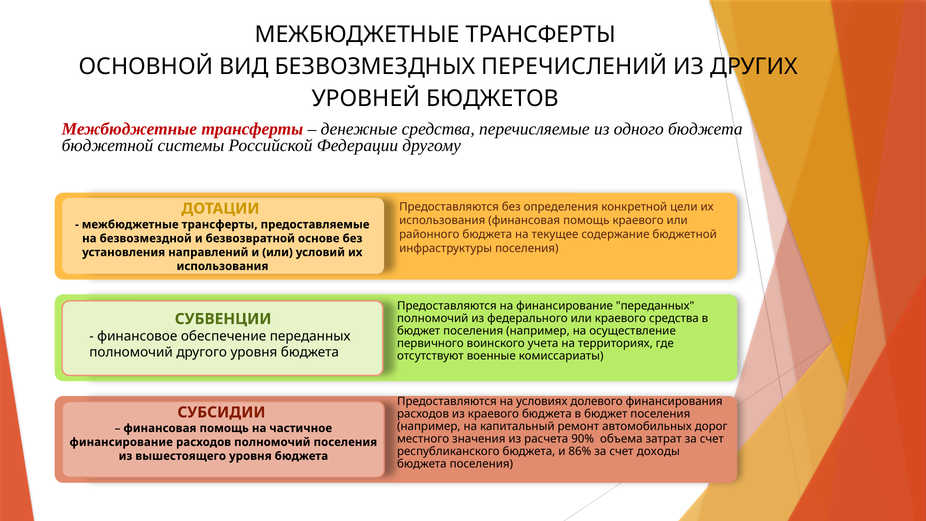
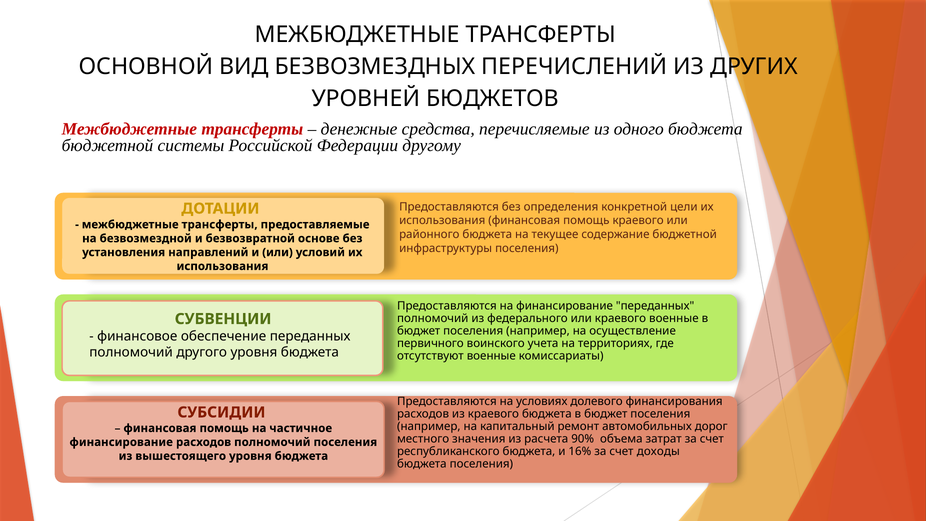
краевого средства: средства -> военные
86%: 86% -> 16%
